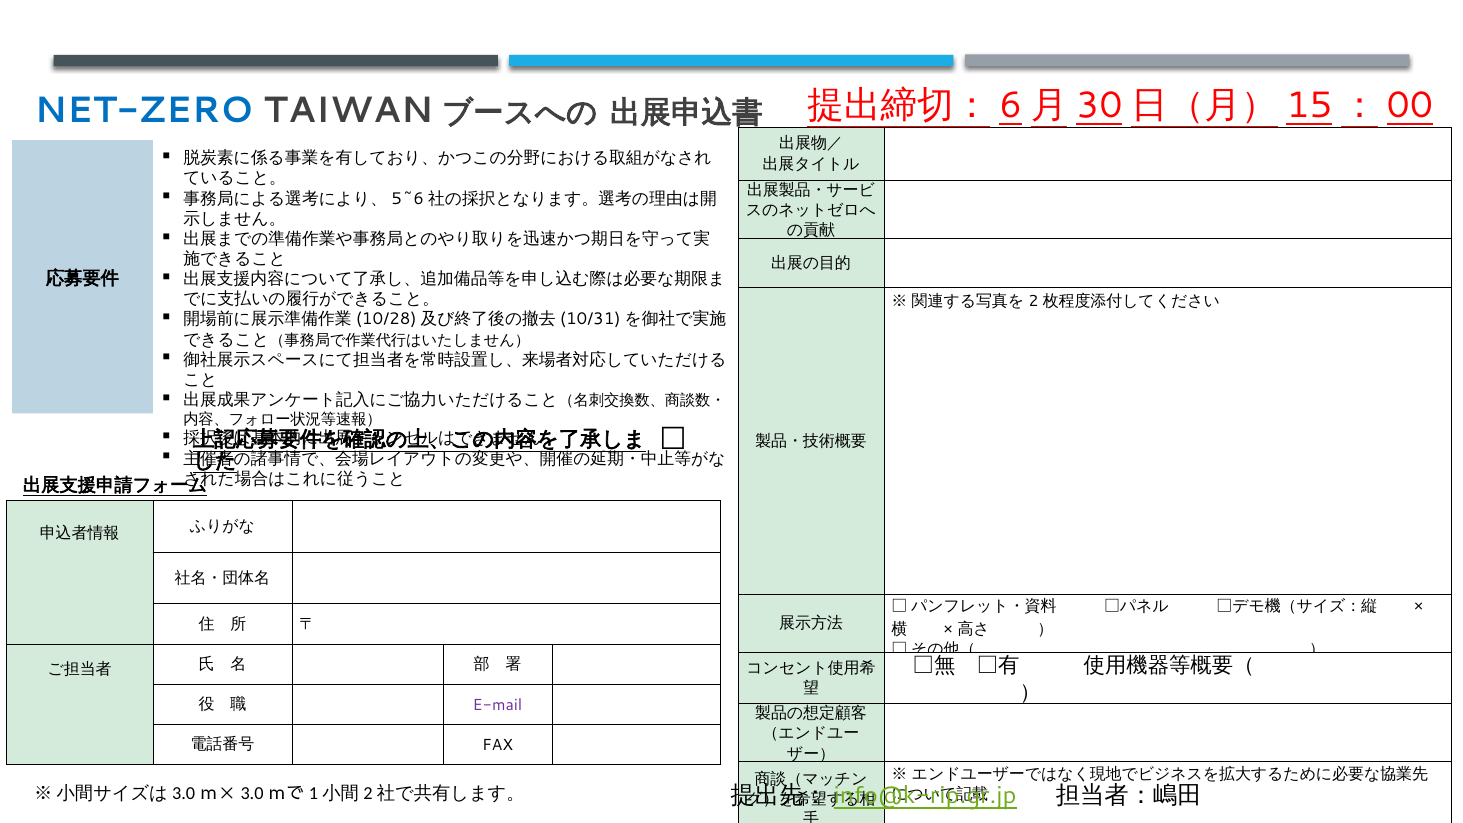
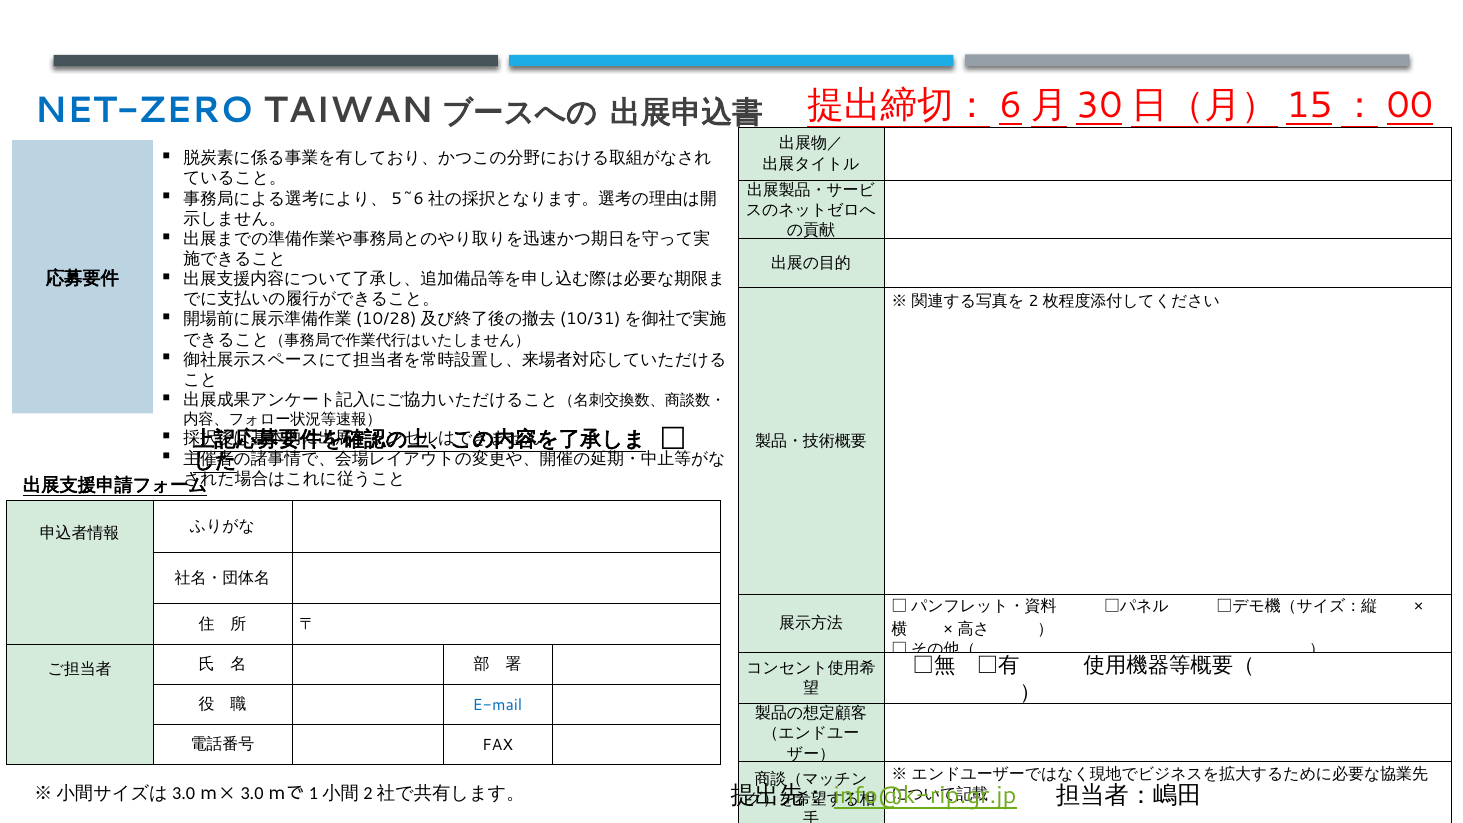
E-mail colour: purple -> blue
